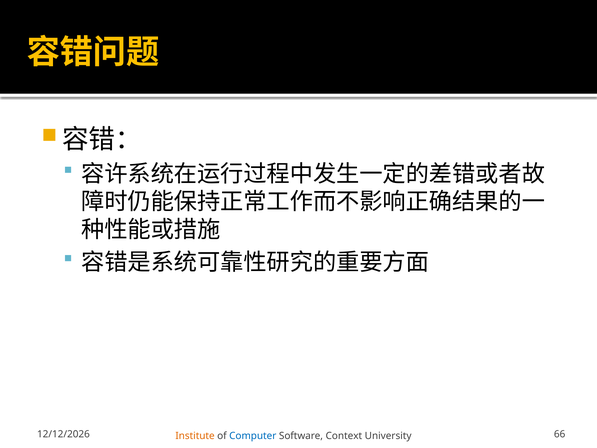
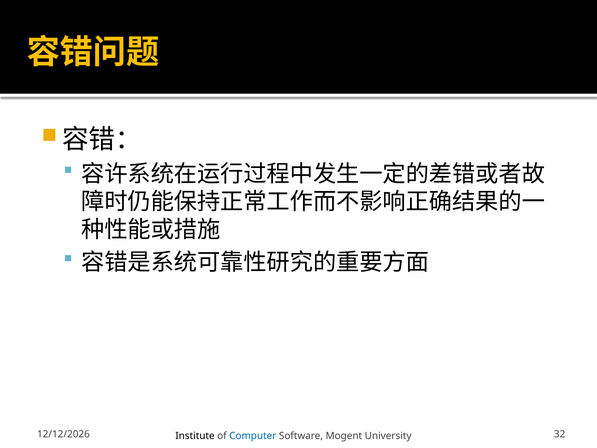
Institute colour: orange -> black
Context: Context -> Mogent
66: 66 -> 32
